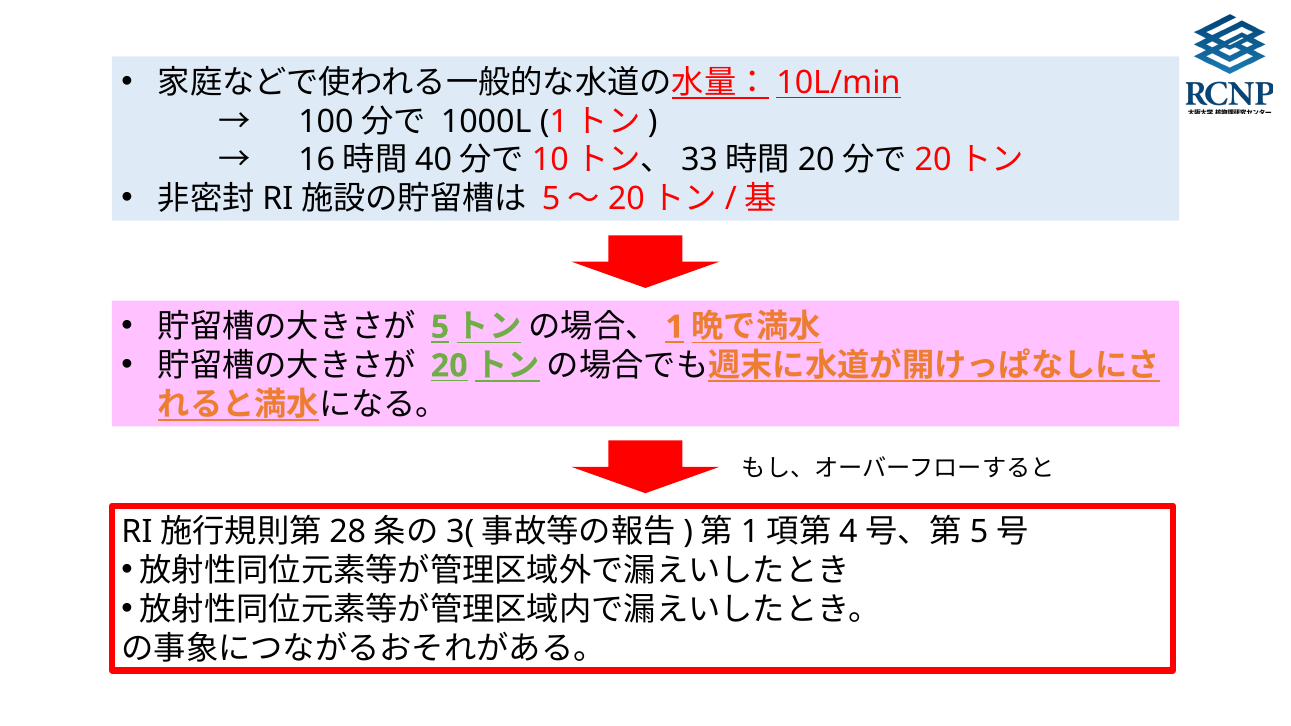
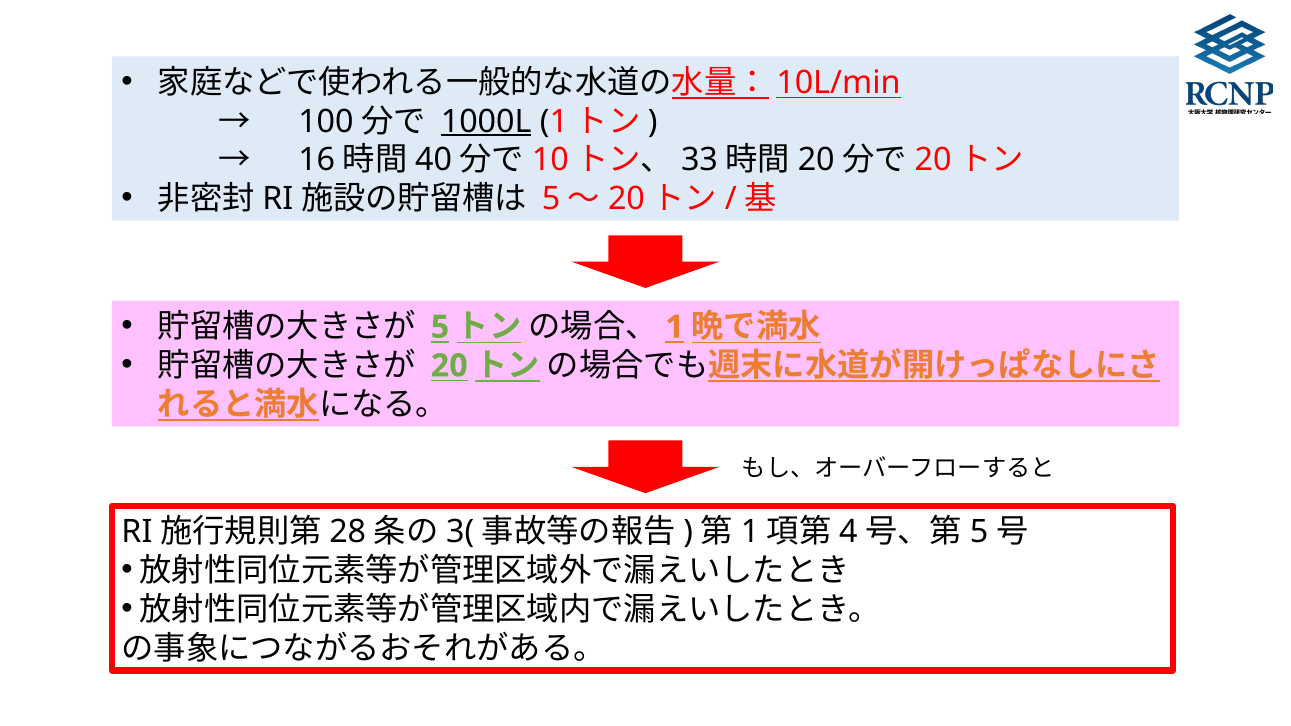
1000L underline: none -> present
